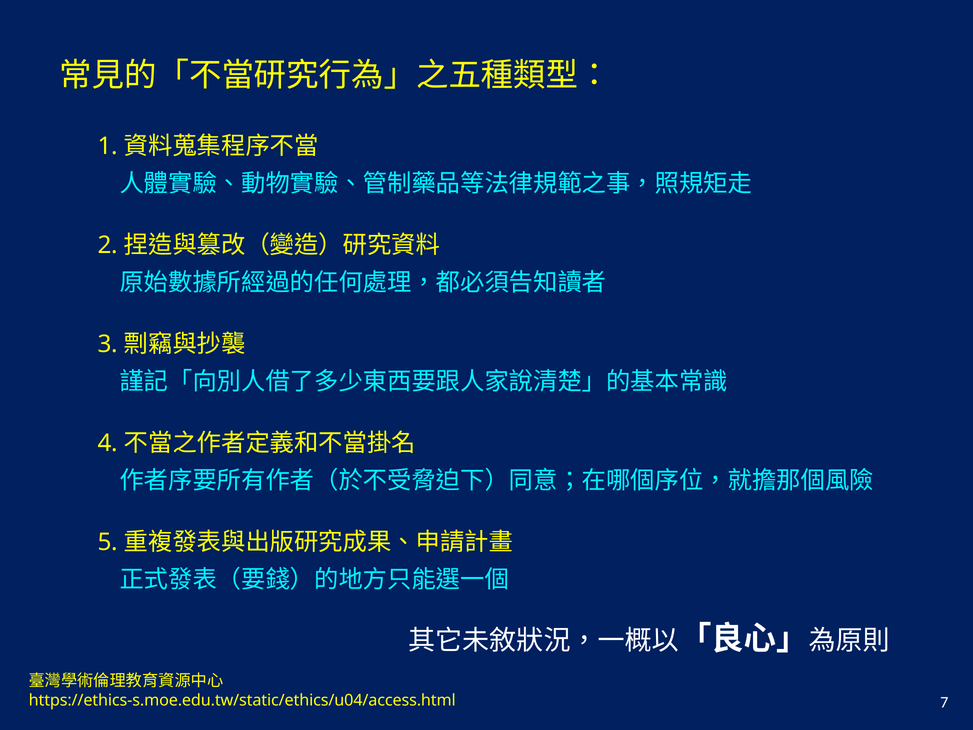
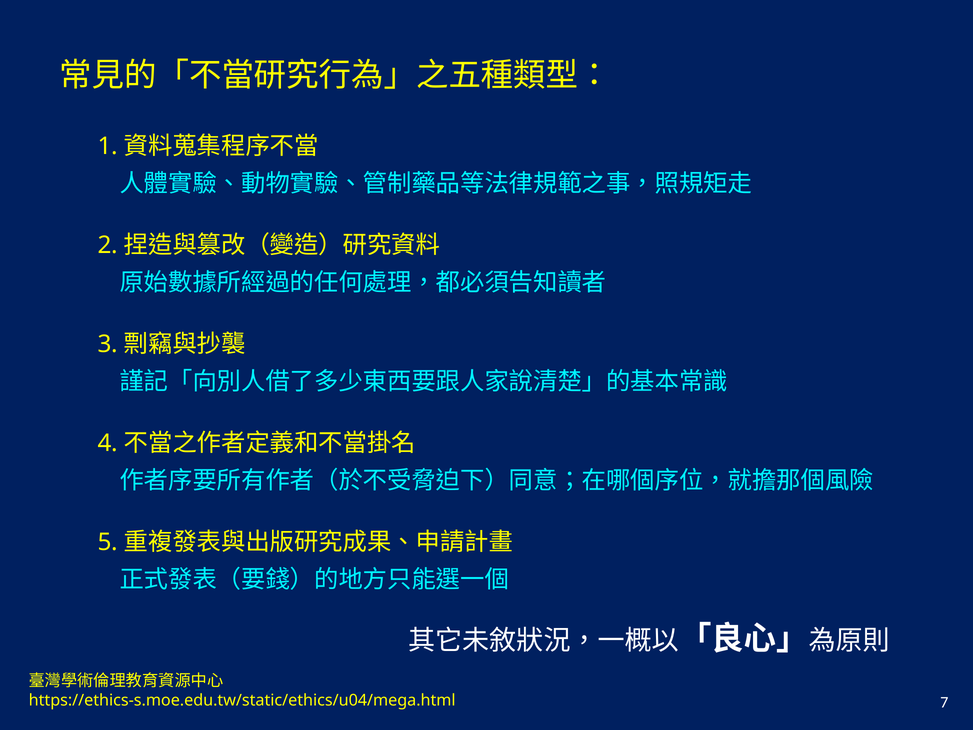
https://ethics-s.moe.edu.tw/static/ethics/u04/access.html: https://ethics-s.moe.edu.tw/static/ethics/u04/access.html -> https://ethics-s.moe.edu.tw/static/ethics/u04/mega.html
